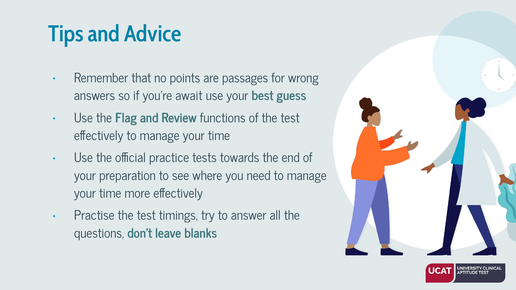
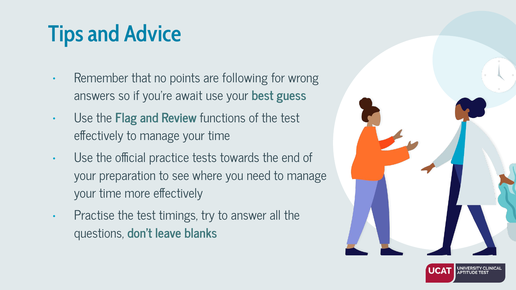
passages: passages -> following
